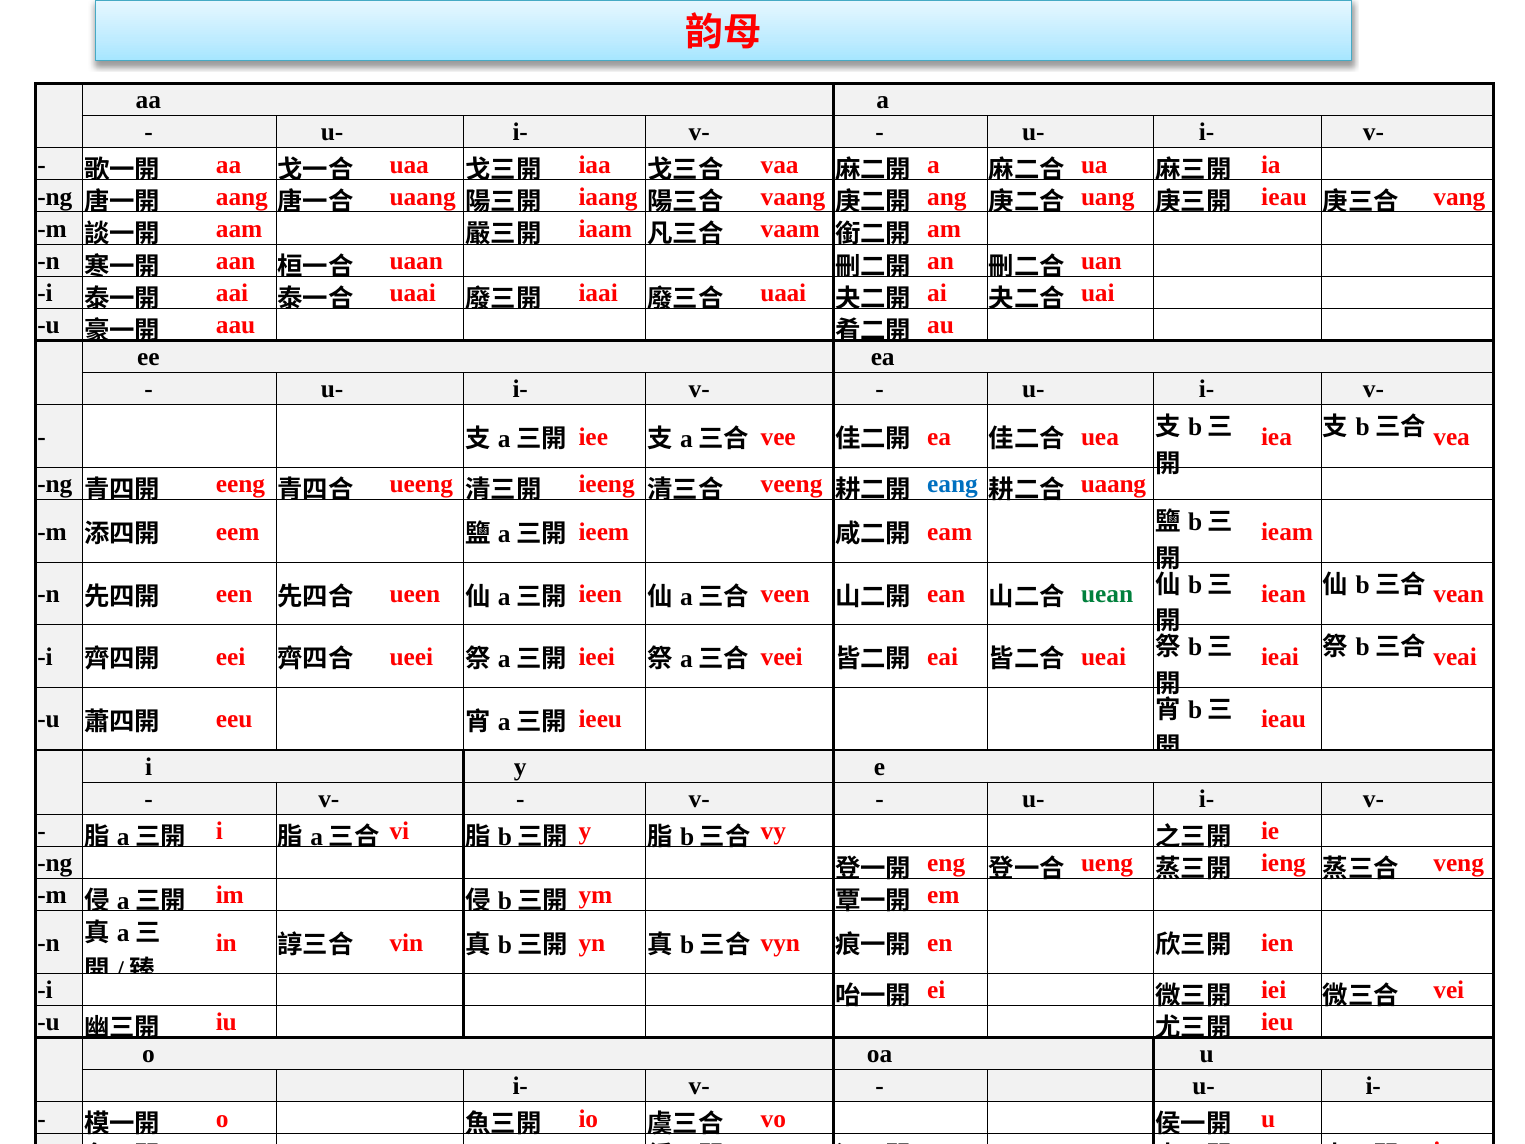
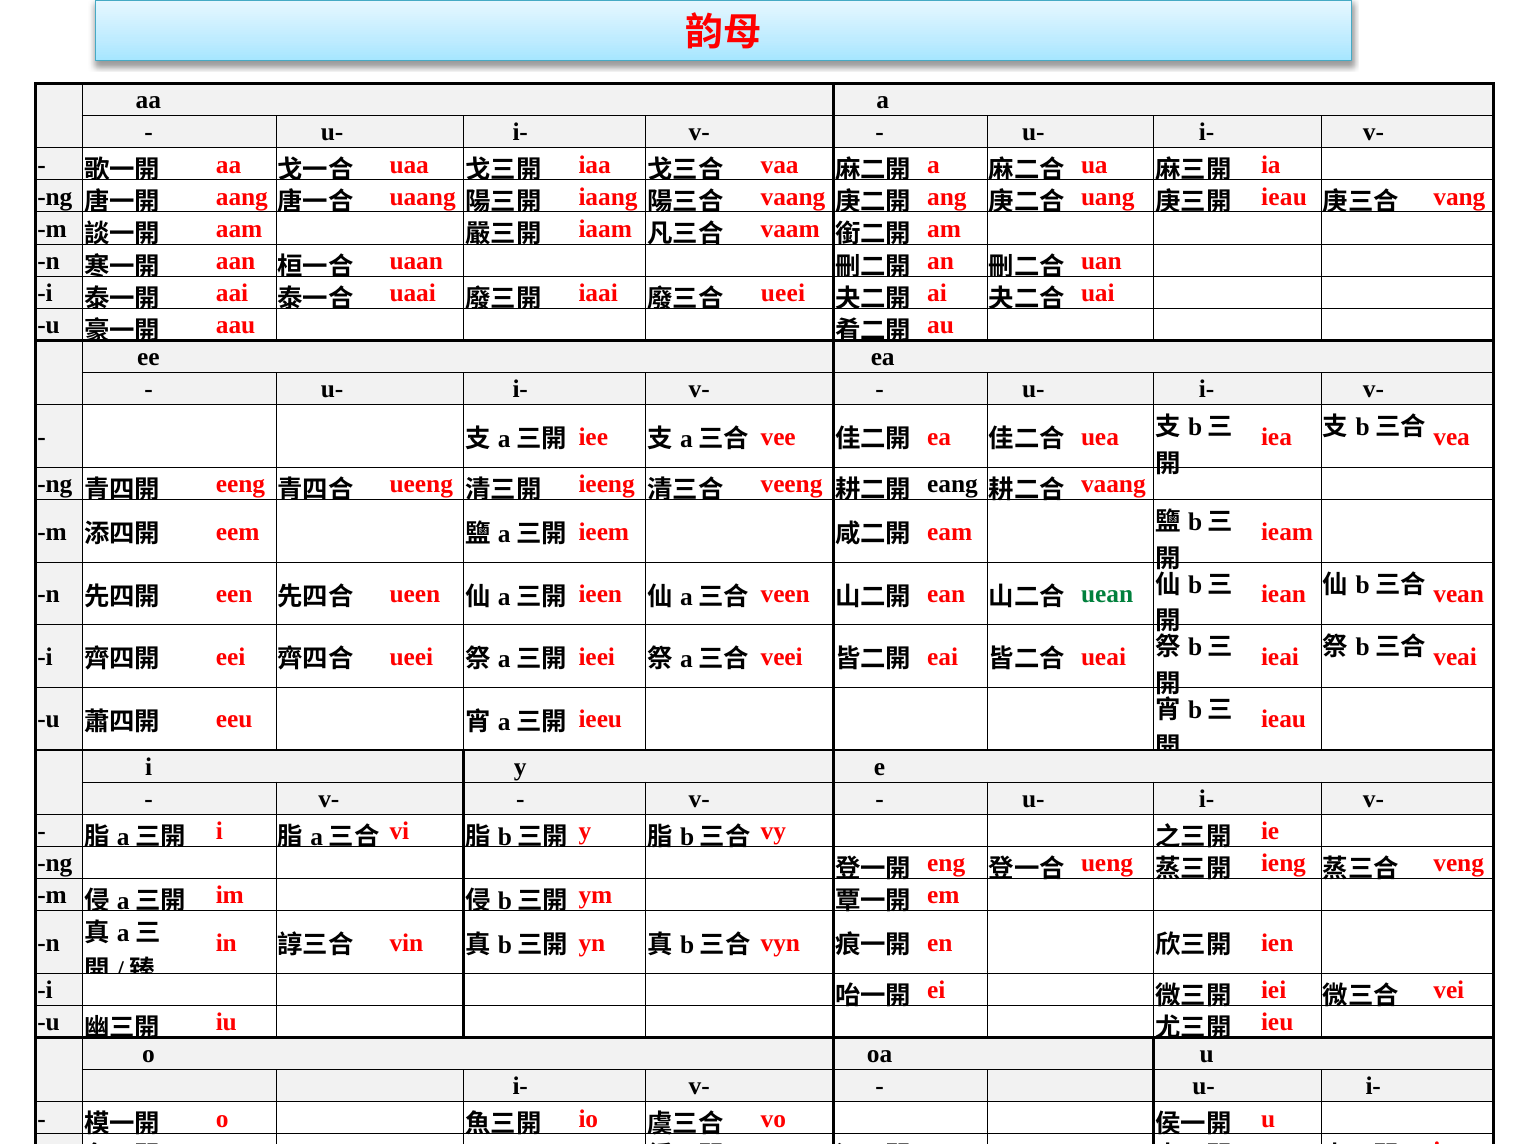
uaai at (783, 293): uaai -> ueei
eang colour: blue -> black
uaang at (1113, 484): uaang -> vaang
